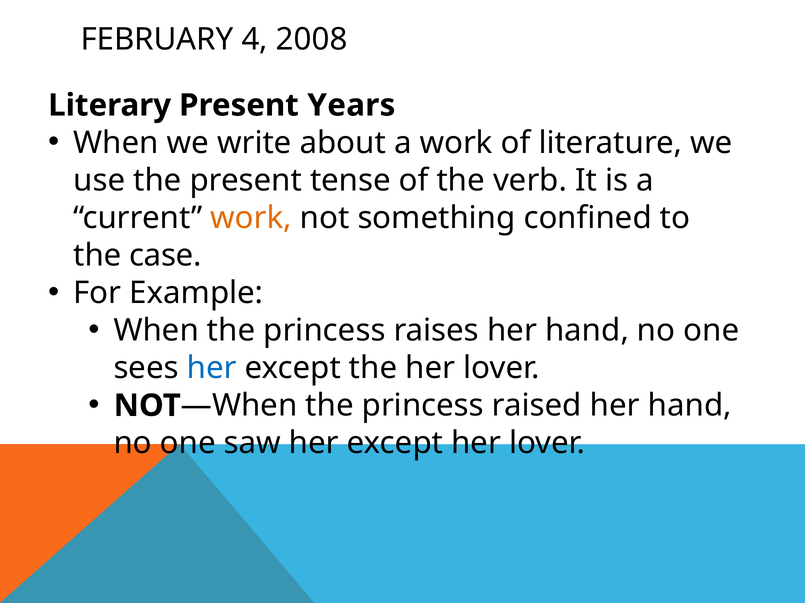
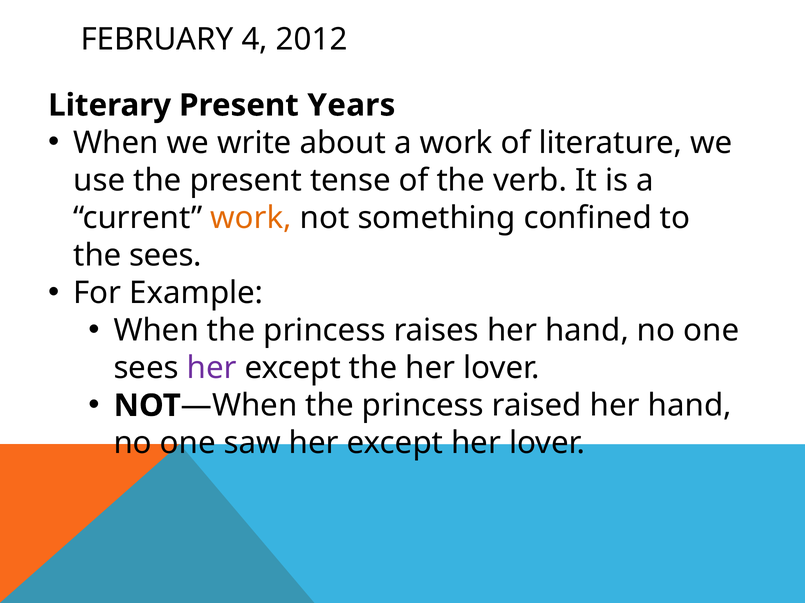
2008: 2008 -> 2012
the case: case -> sees
her at (212, 369) colour: blue -> purple
